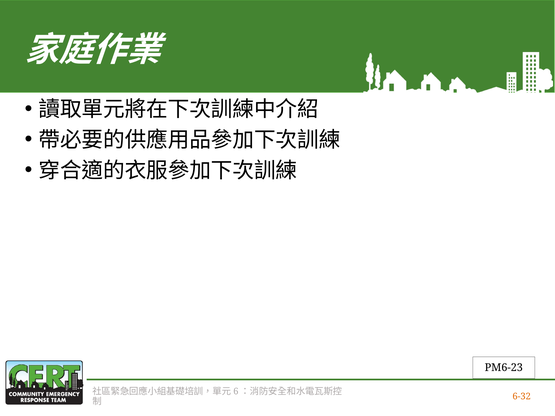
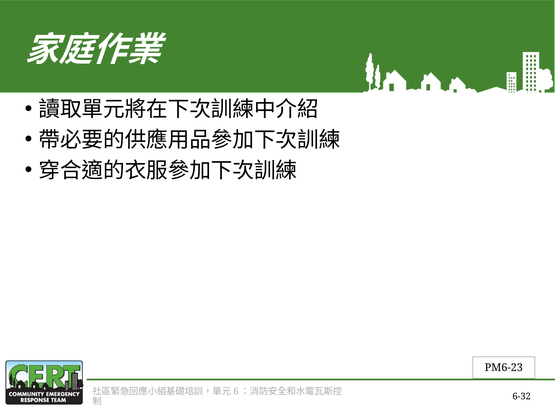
6-32 colour: orange -> black
